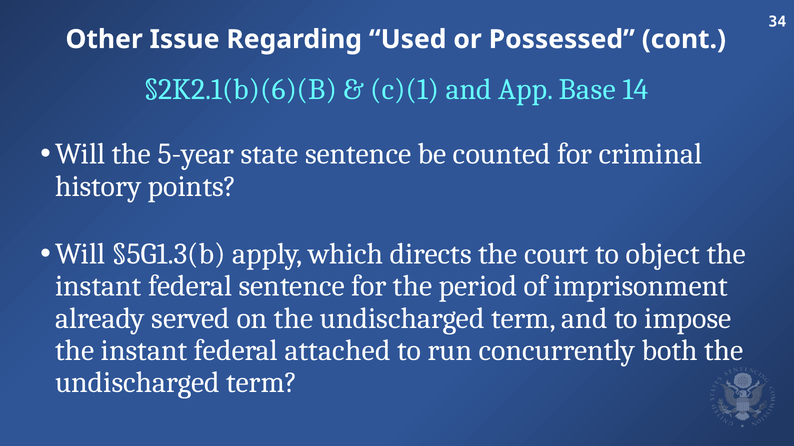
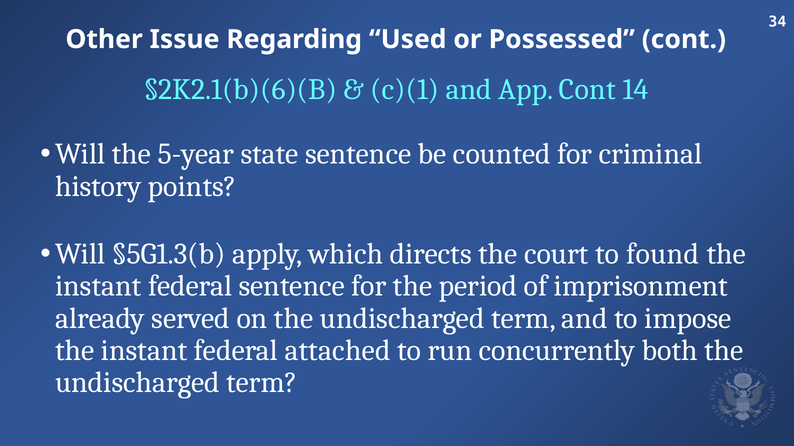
App Base: Base -> Cont
object: object -> found
